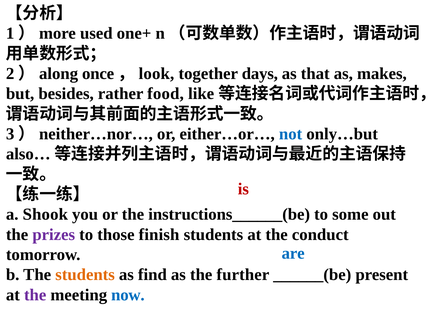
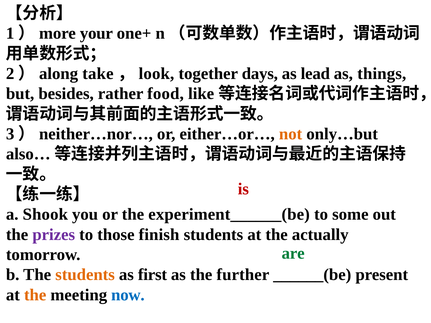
used: used -> your
once: once -> take
that: that -> lead
makes: makes -> things
not colour: blue -> orange
instructions______(be: instructions______(be -> experiment______(be
conduct: conduct -> actually
are colour: blue -> green
find: find -> first
the at (35, 295) colour: purple -> orange
